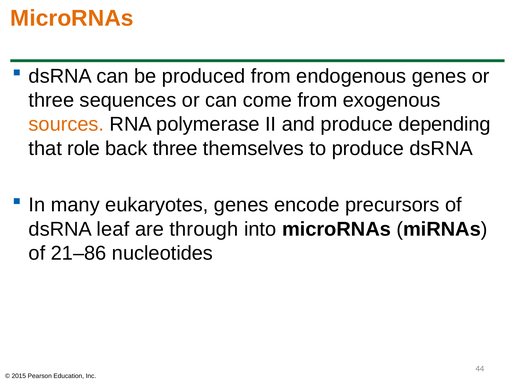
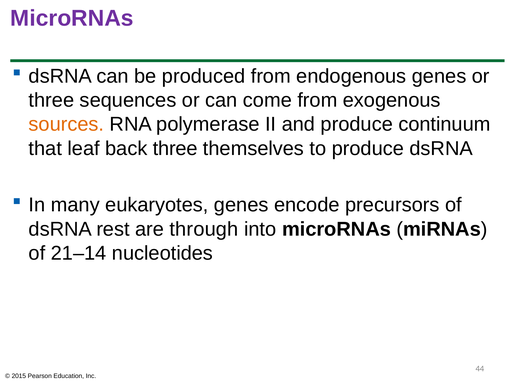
MicroRNAs at (72, 18) colour: orange -> purple
depending: depending -> continuum
role: role -> leaf
leaf: leaf -> rest
21–86: 21–86 -> 21–14
